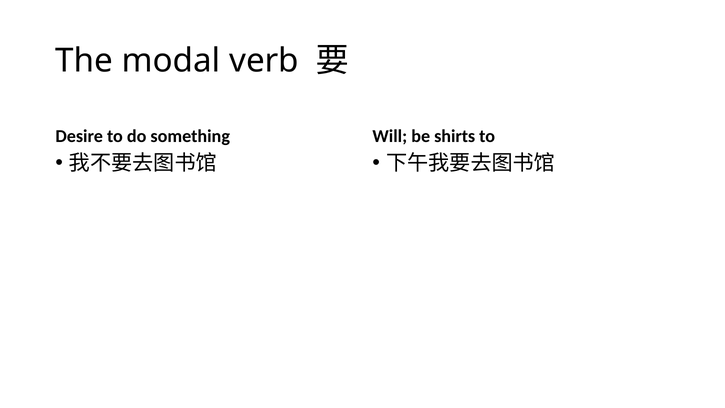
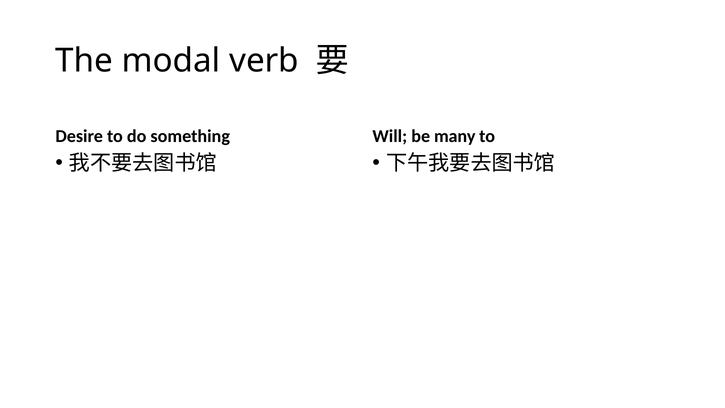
shirts: shirts -> many
